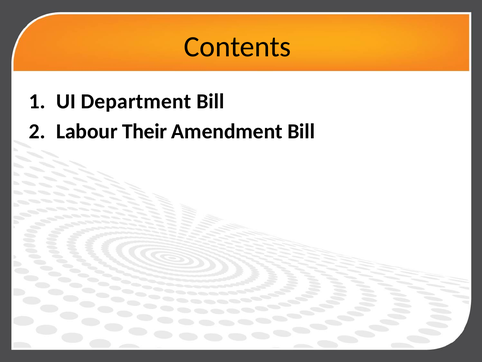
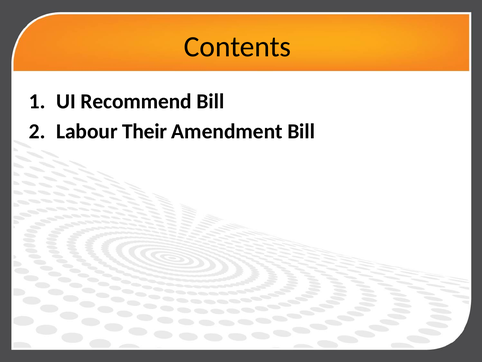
Department: Department -> Recommend
